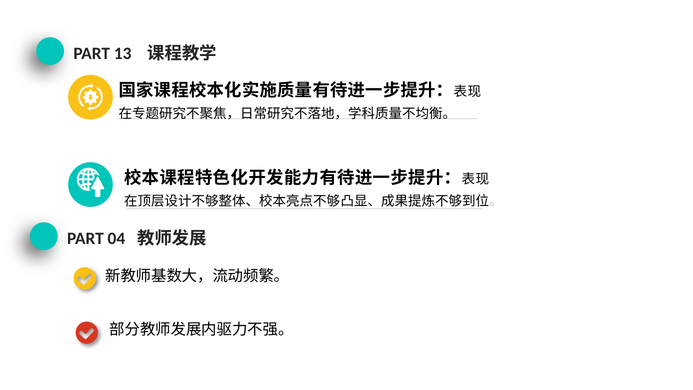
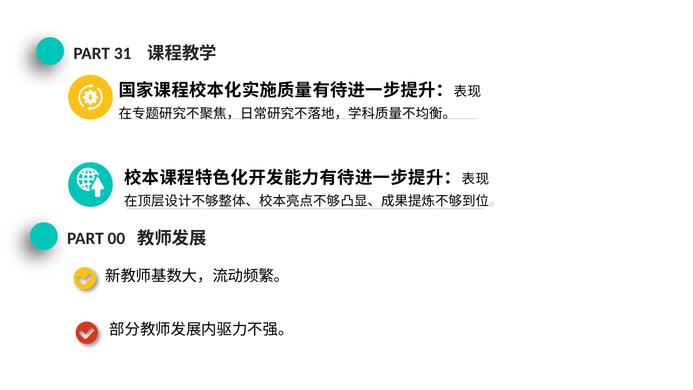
13: 13 -> 31
04: 04 -> 00
